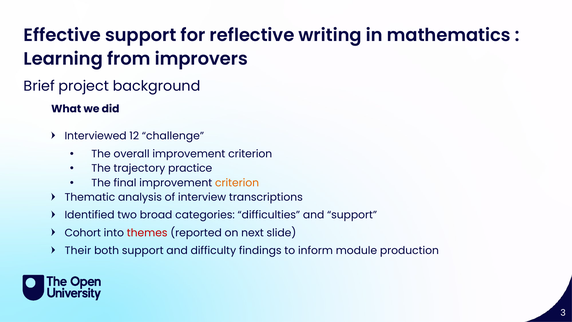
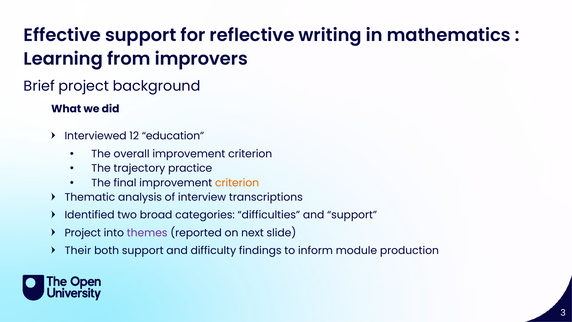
challenge: challenge -> education
Cohort at (83, 233): Cohort -> Project
themes colour: red -> purple
